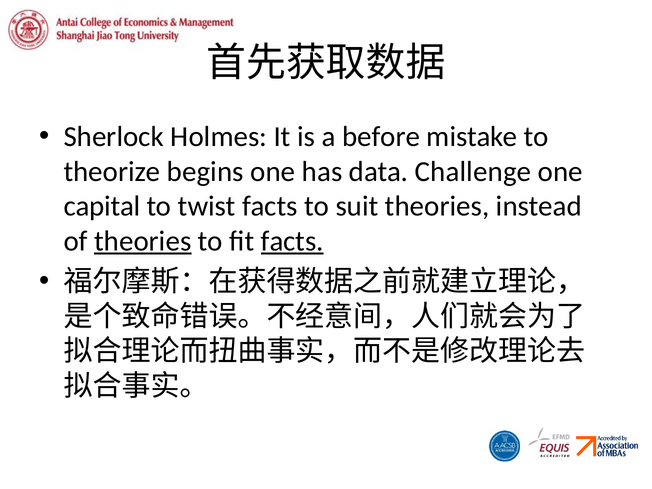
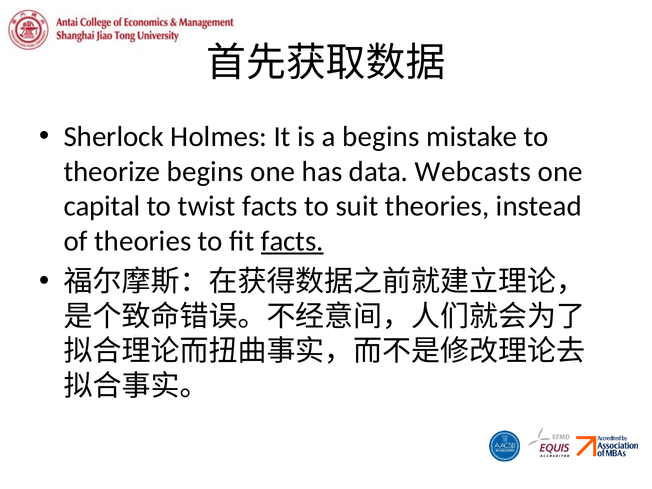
a before: before -> begins
Challenge: Challenge -> Webcasts
theories at (143, 241) underline: present -> none
